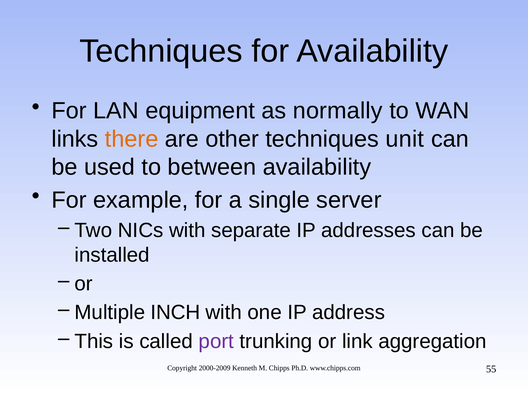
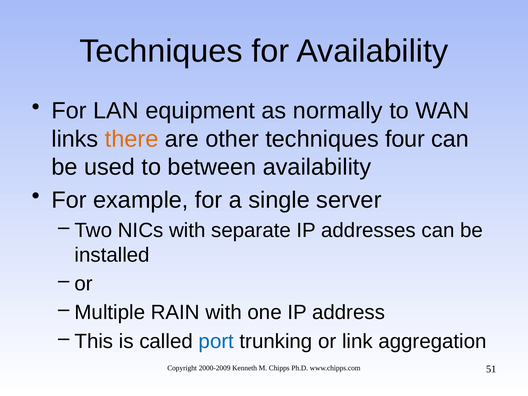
unit: unit -> four
INCH: INCH -> RAIN
port colour: purple -> blue
55: 55 -> 51
